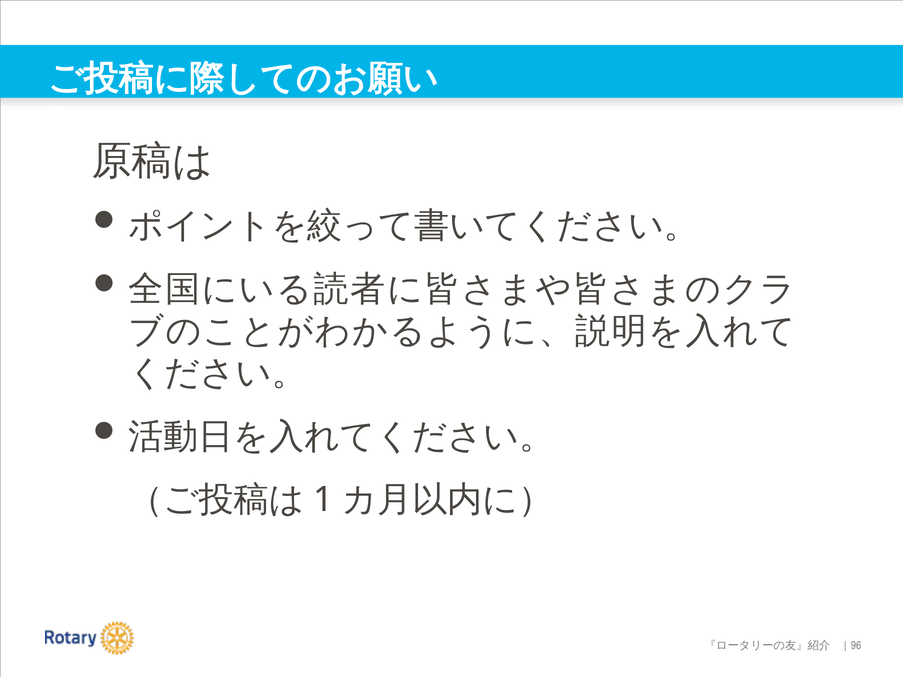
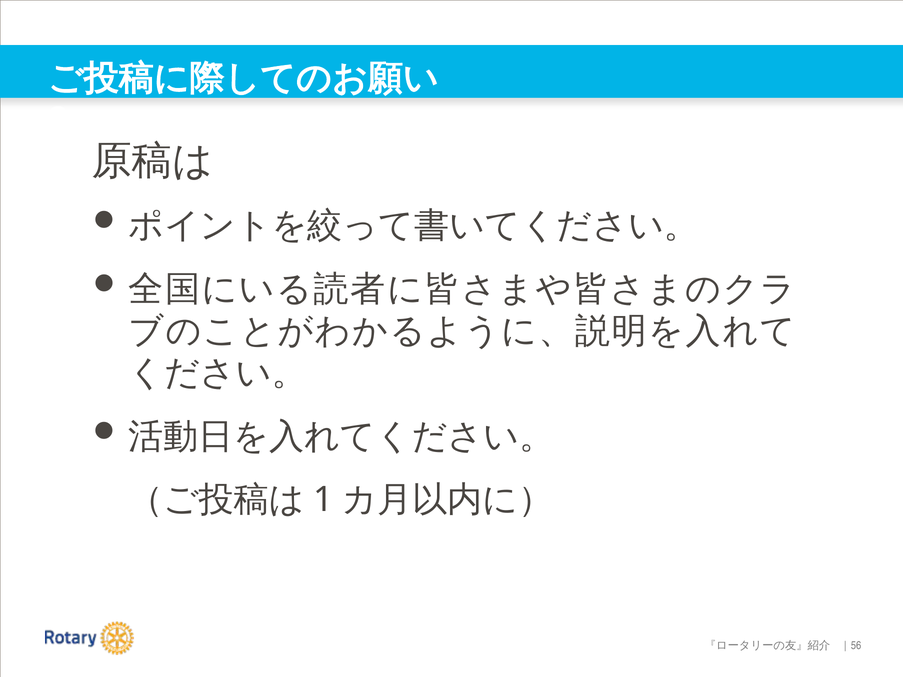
96: 96 -> 56
